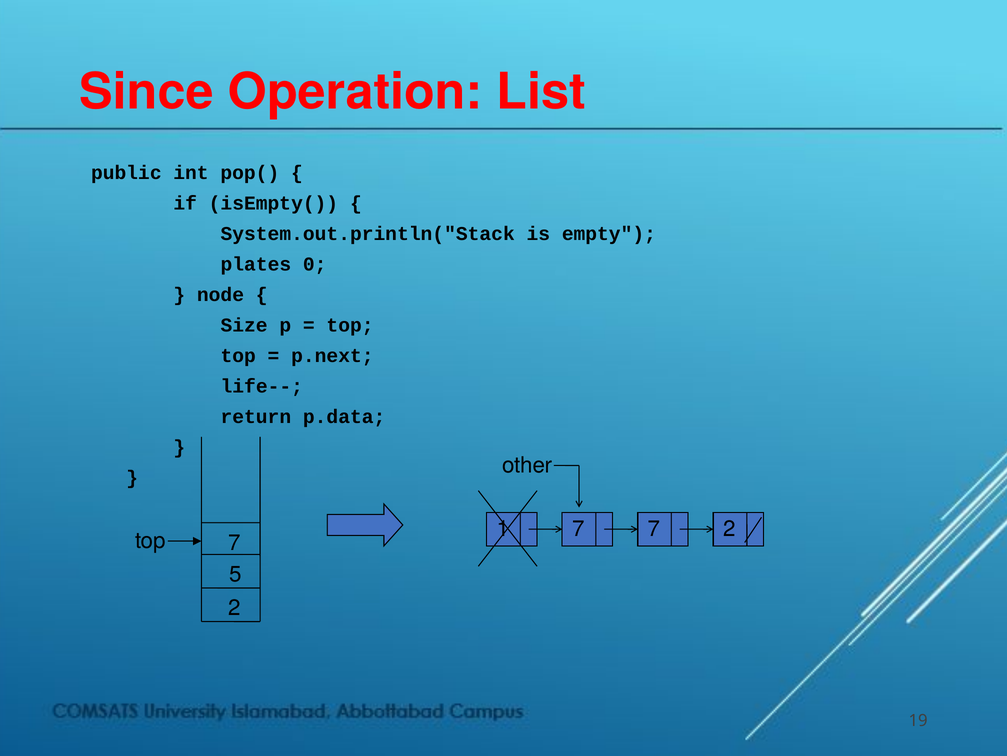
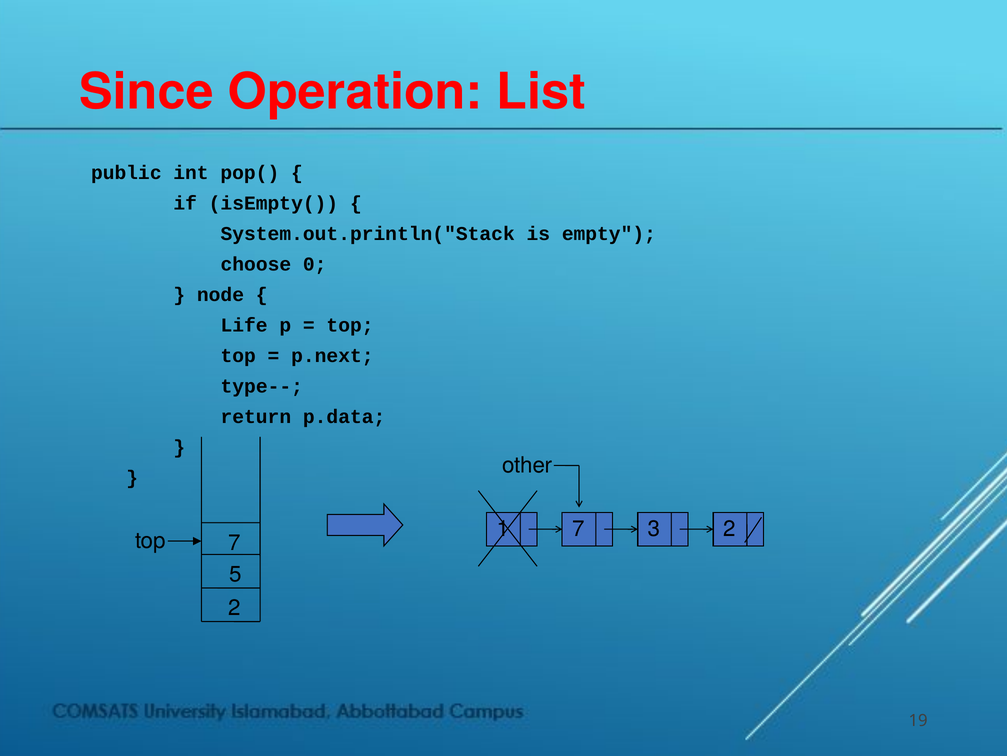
plates: plates -> choose
Size: Size -> Life
life--: life-- -> type--
7 7: 7 -> 3
